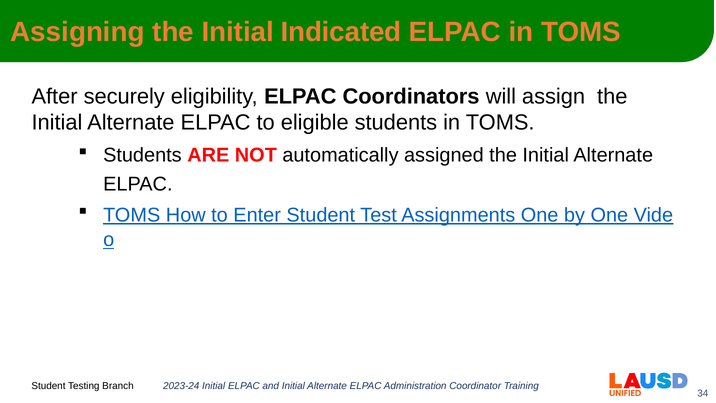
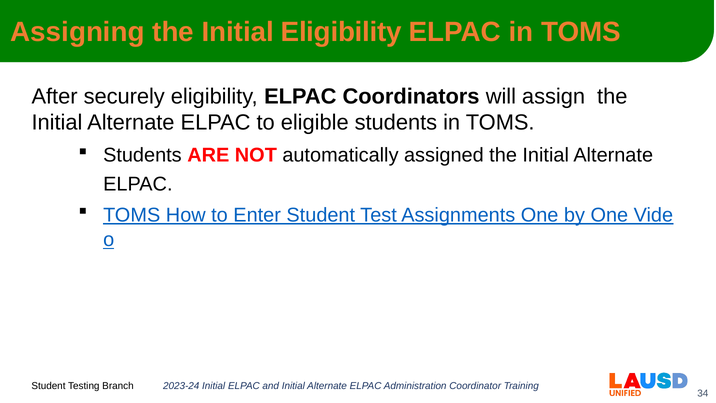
Initial Indicated: Indicated -> Eligibility
